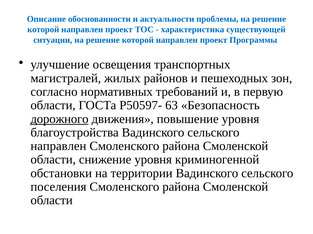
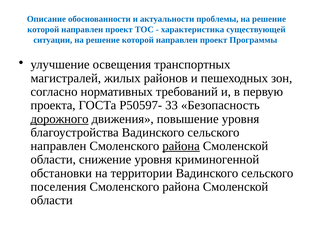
области at (53, 106): области -> проекта
63: 63 -> 33
района at (181, 146) underline: none -> present
